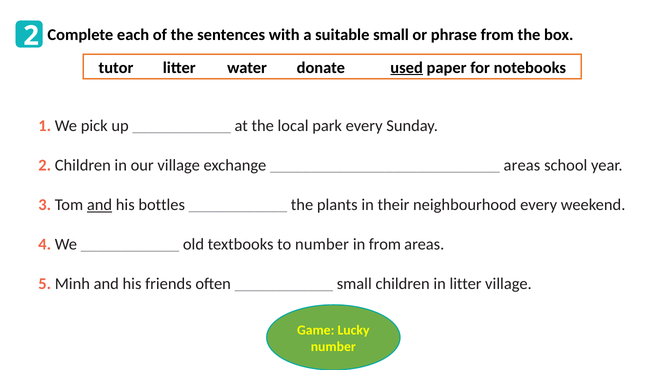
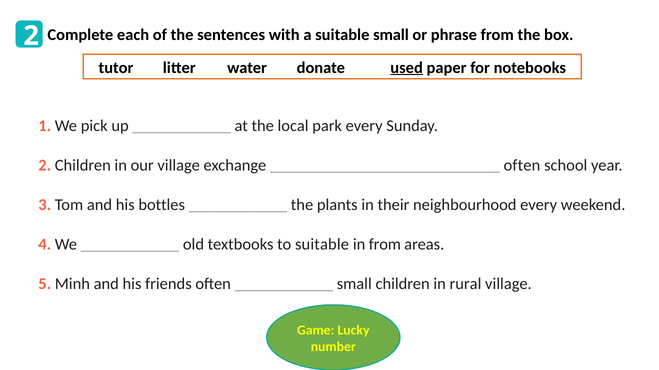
areas at (522, 166): areas -> often
and at (100, 205) underline: present -> none
to number: number -> suitable
in litter: litter -> rural
